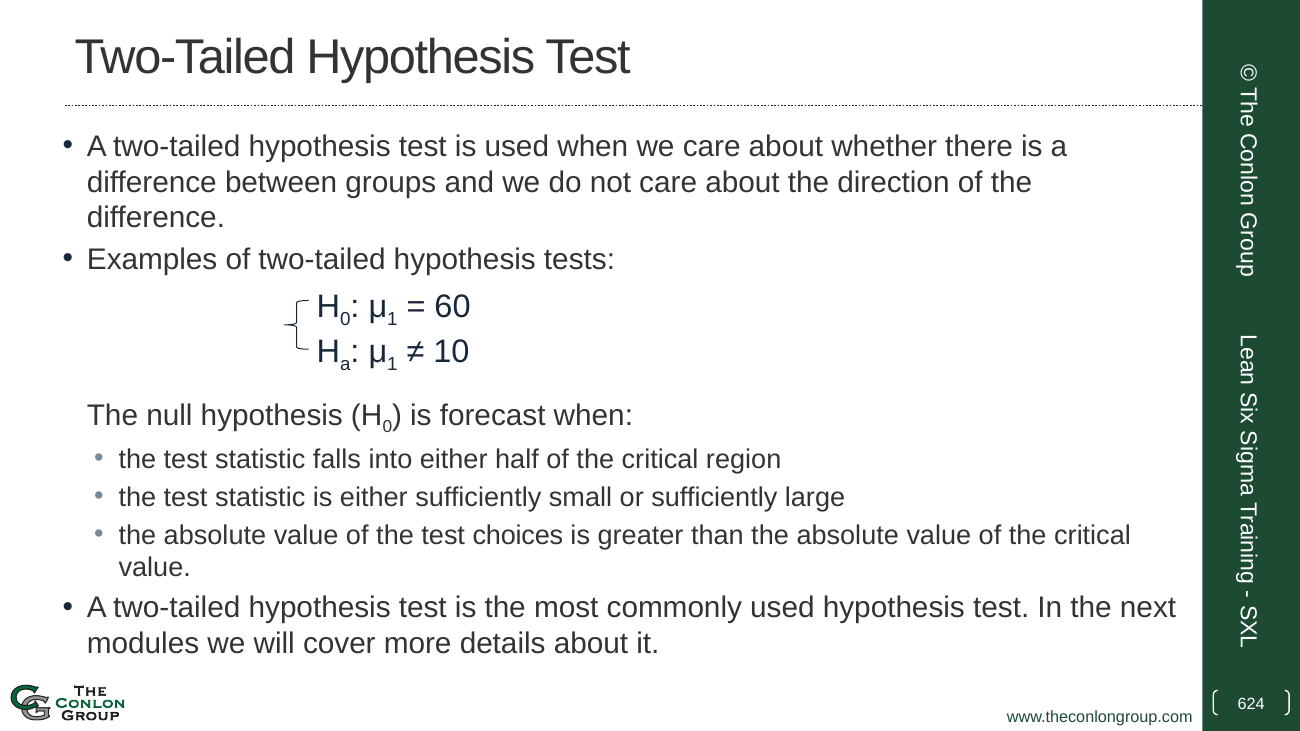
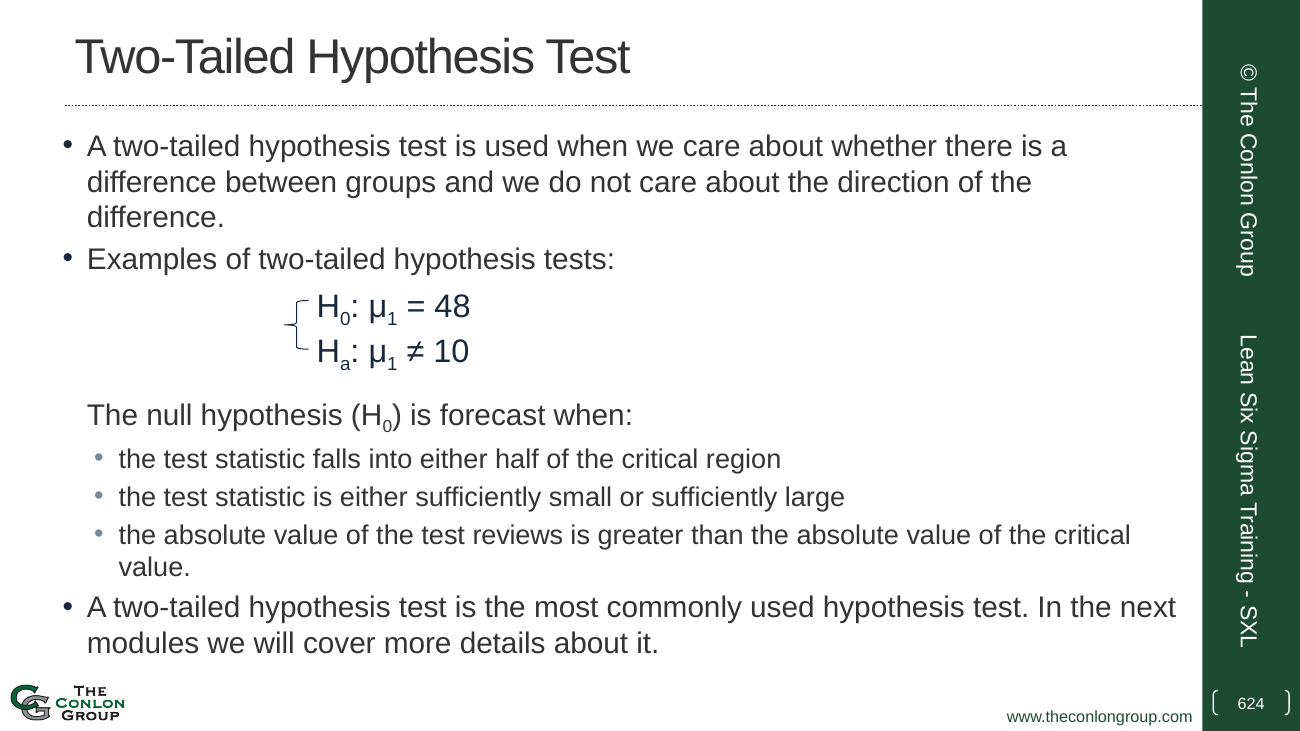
60: 60 -> 48
choices: choices -> reviews
